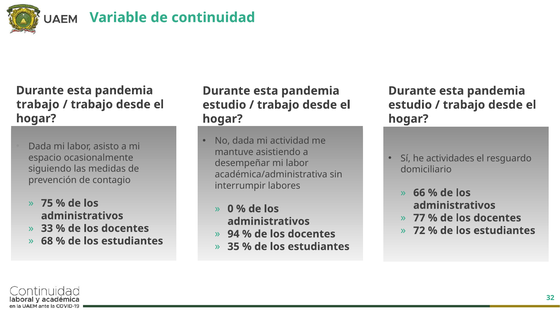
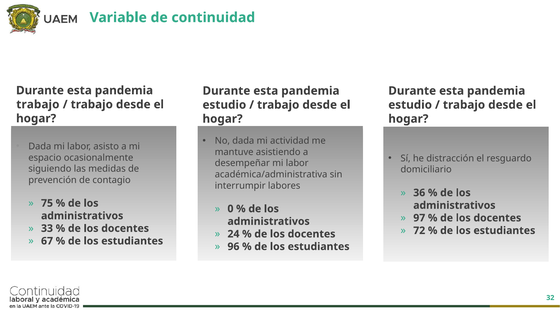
actividades: actividades -> distracción
66: 66 -> 36
77: 77 -> 97
94: 94 -> 24
68: 68 -> 67
35: 35 -> 96
